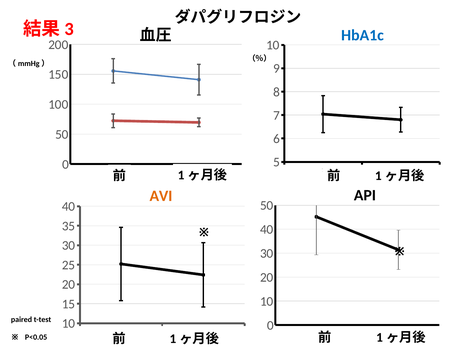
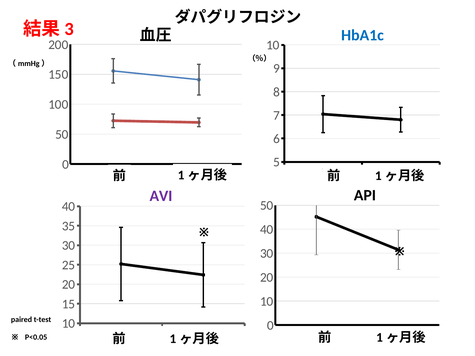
AVI colour: orange -> purple
